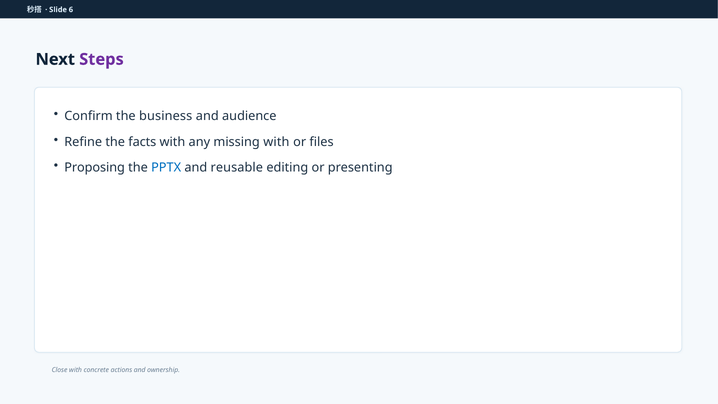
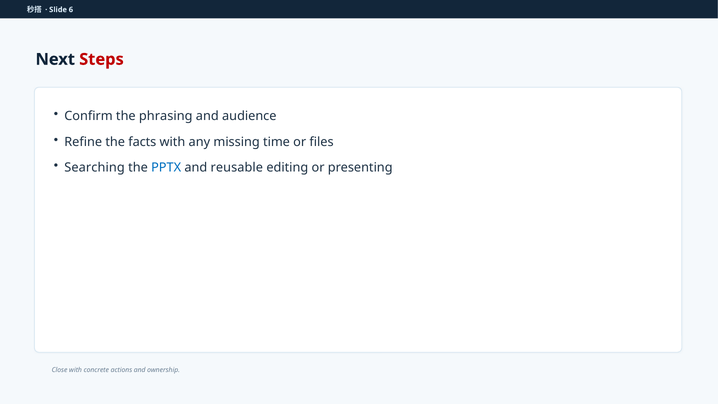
Steps colour: purple -> red
business: business -> phrasing
missing with: with -> time
Proposing: Proposing -> Searching
